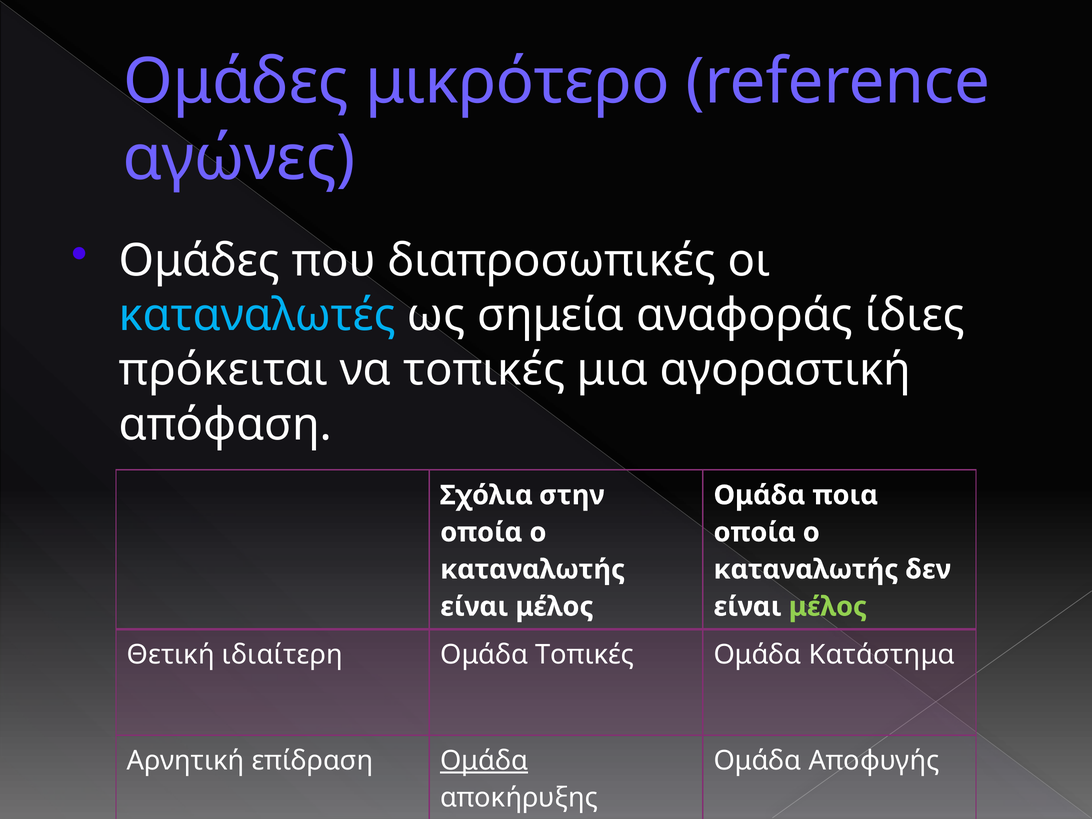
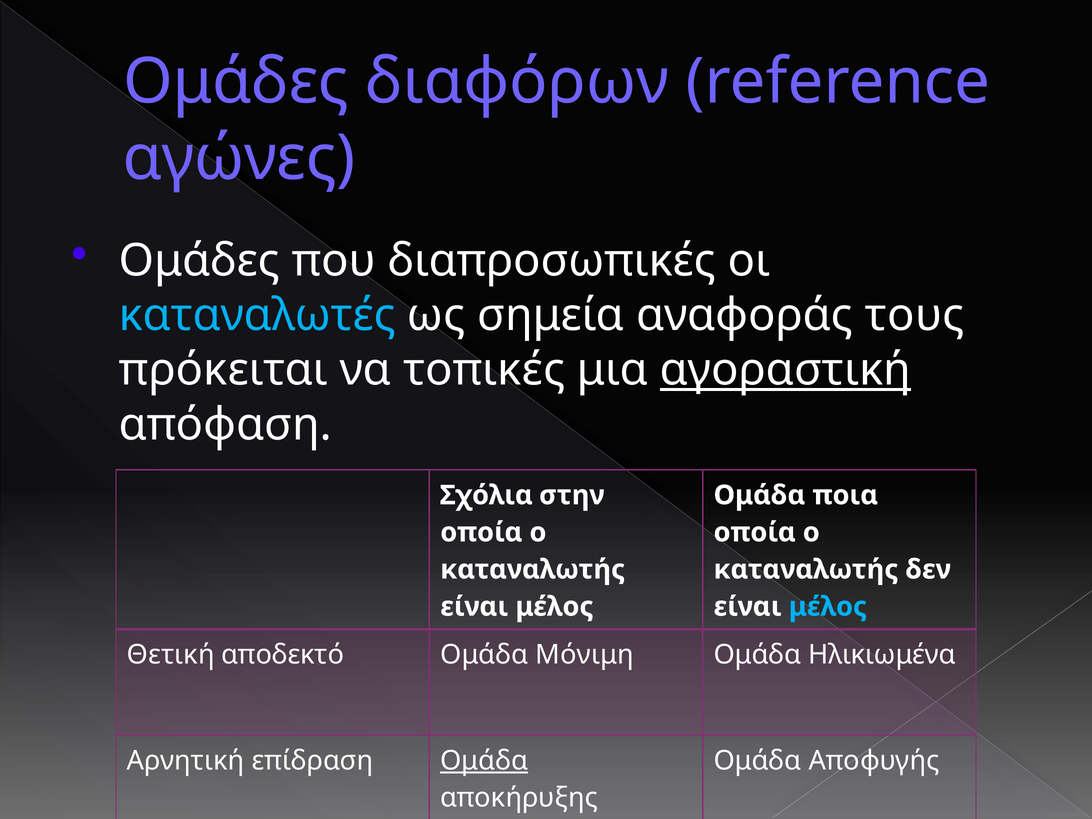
μικρότερο: μικρότερο -> διαφόρων
ίδιες: ίδιες -> τους
αγοραστική underline: none -> present
μέλος at (828, 607) colour: light green -> light blue
ιδιαίτερη: ιδιαίτερη -> αποδεκτό
Ομάδα Τοπικές: Τοπικές -> Μόνιμη
Κατάστημα: Κατάστημα -> Ηλικιωμένα
